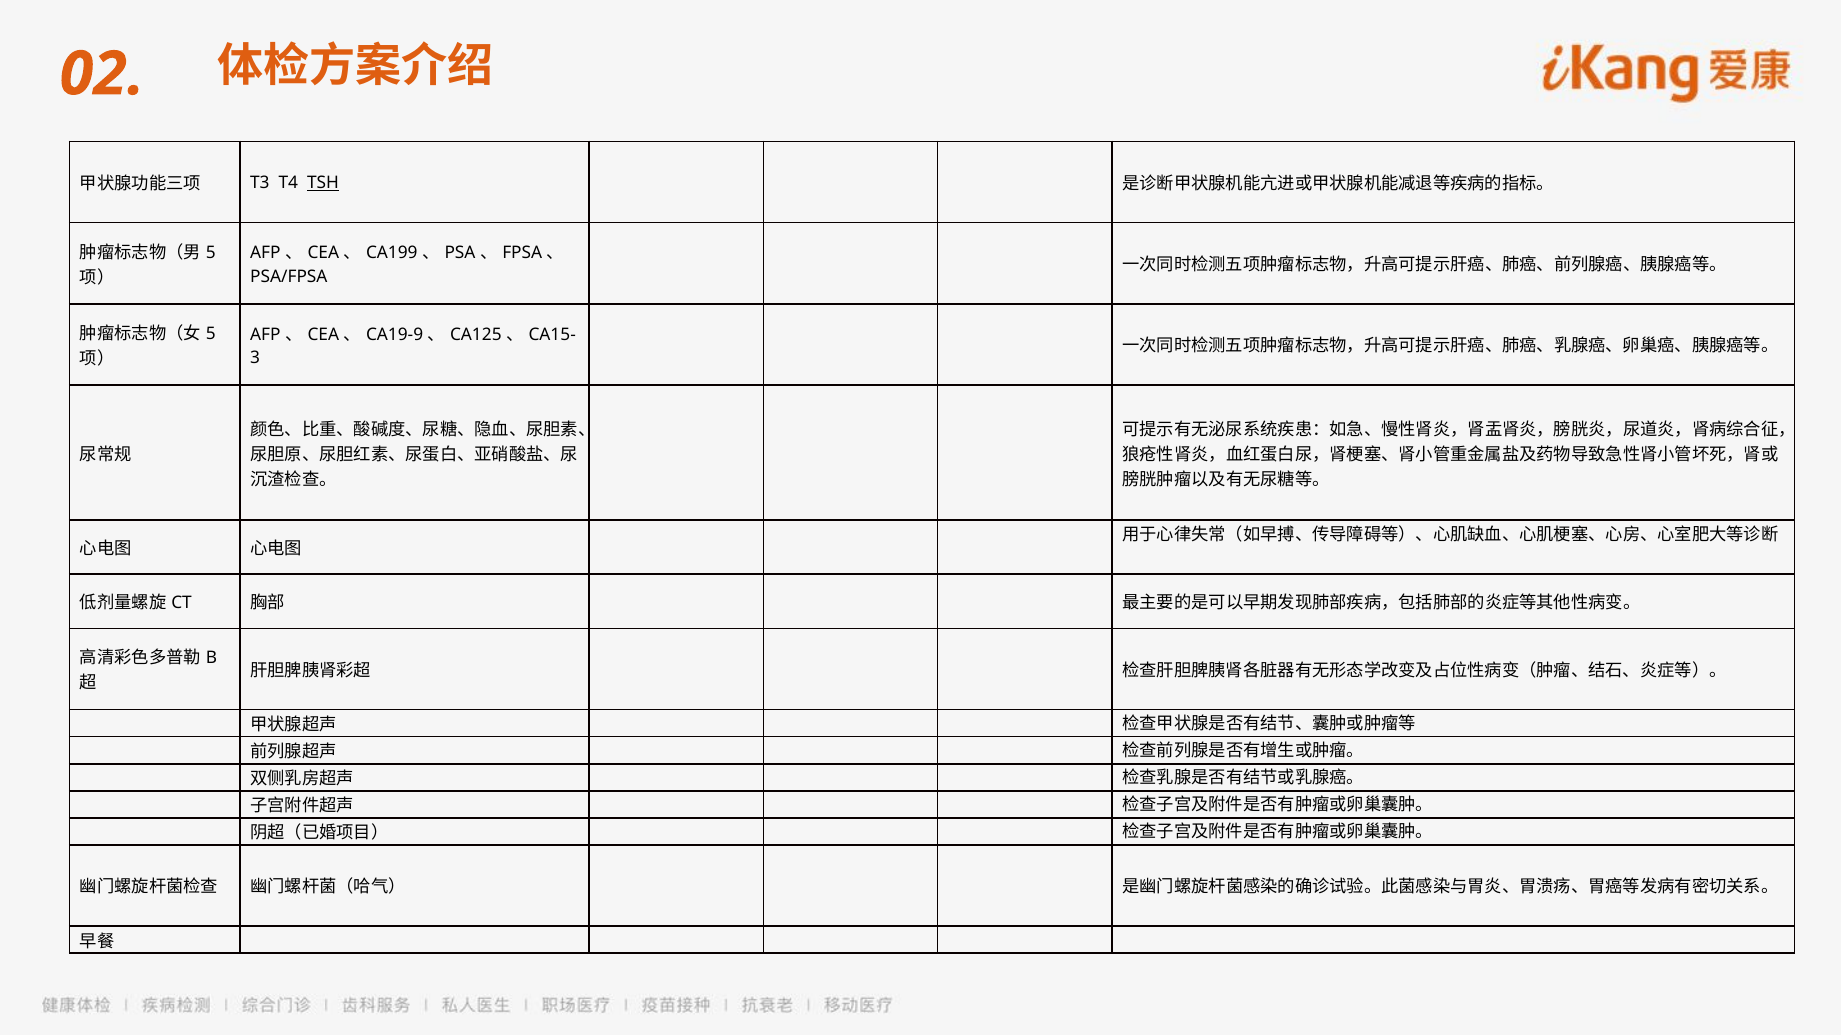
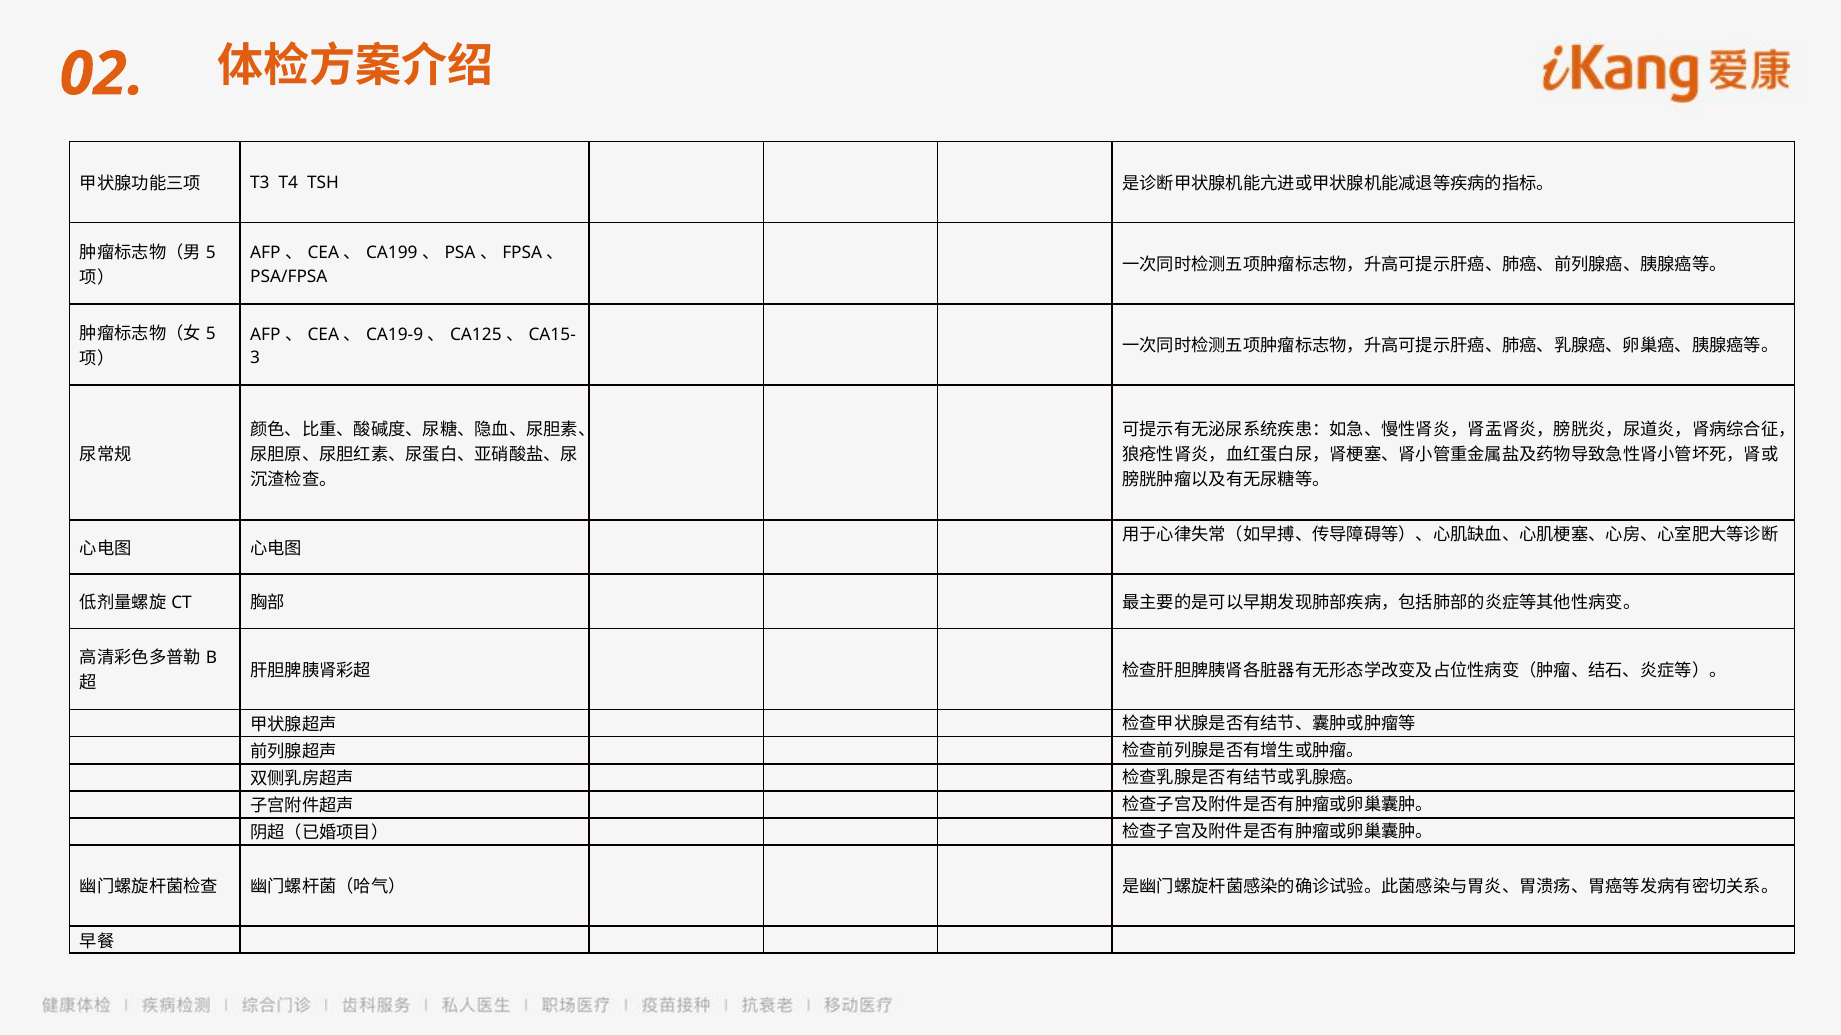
TSH underline: present -> none
